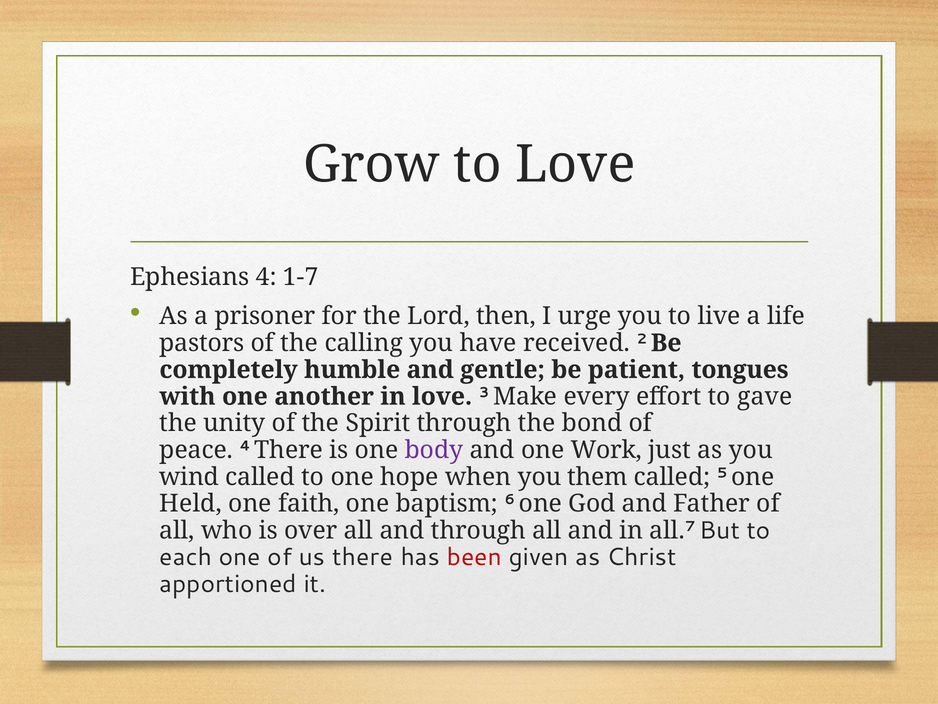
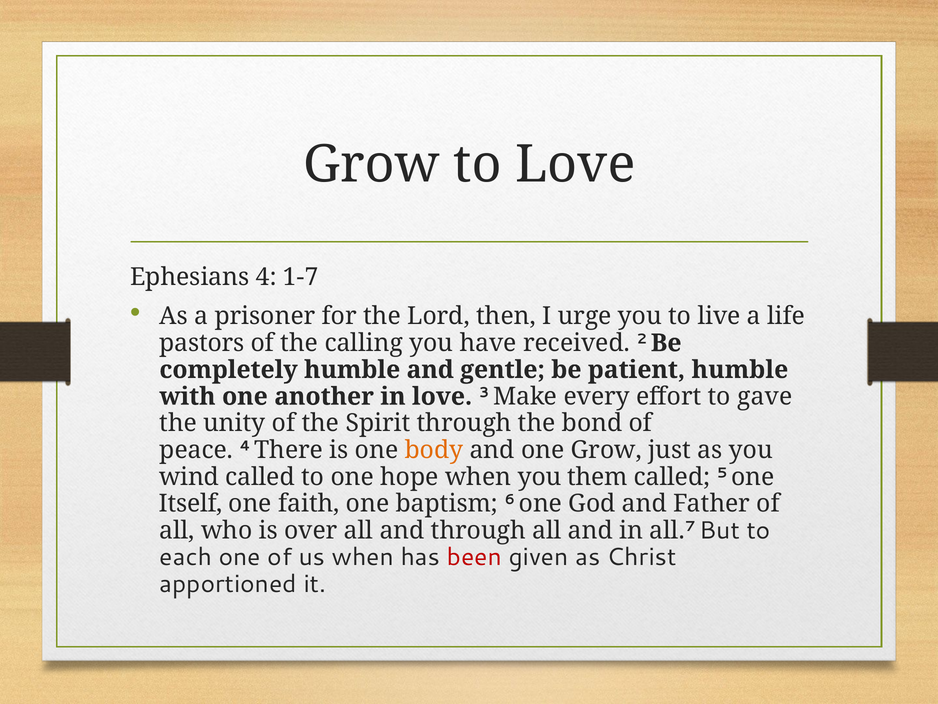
patient tongues: tongues -> humble
body colour: purple -> orange
one Work: Work -> Grow
Held: Held -> Itself
us there: there -> when
